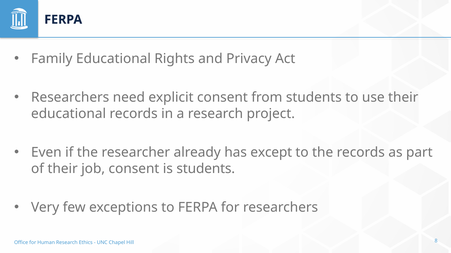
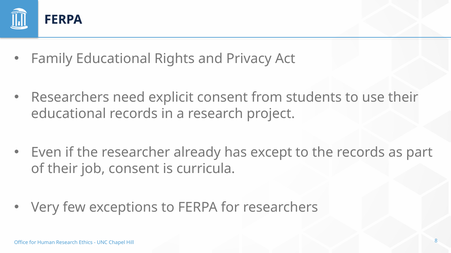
is students: students -> curricula
